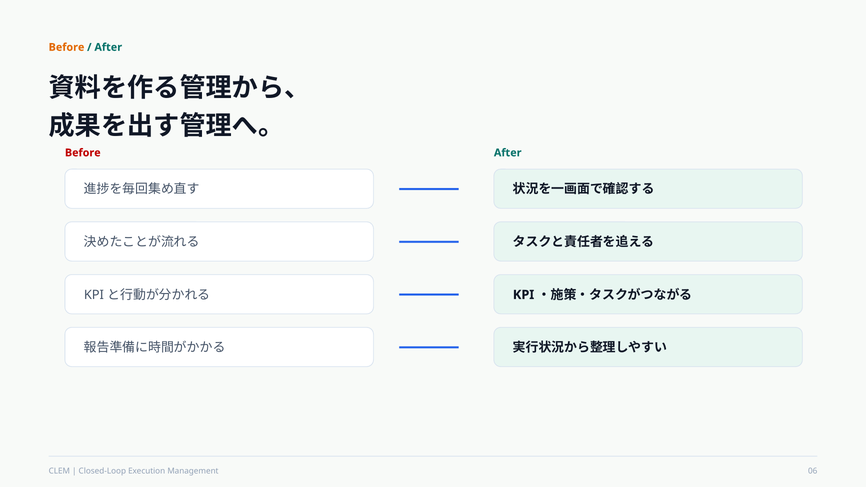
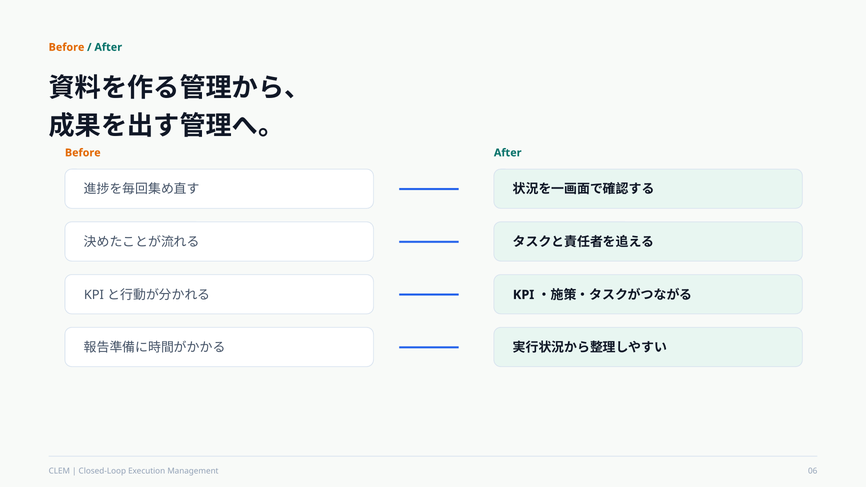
Before at (83, 153) colour: red -> orange
